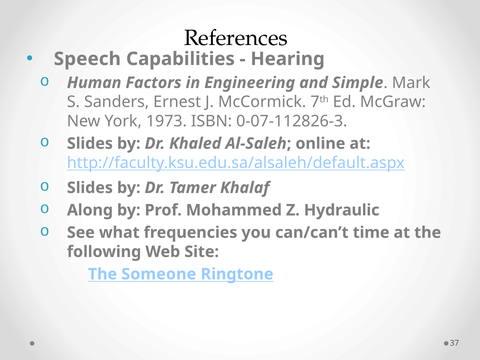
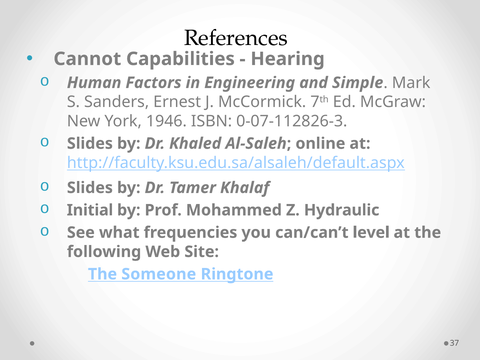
Speech: Speech -> Cannot
1973: 1973 -> 1946
Along: Along -> Initial
time: time -> level
